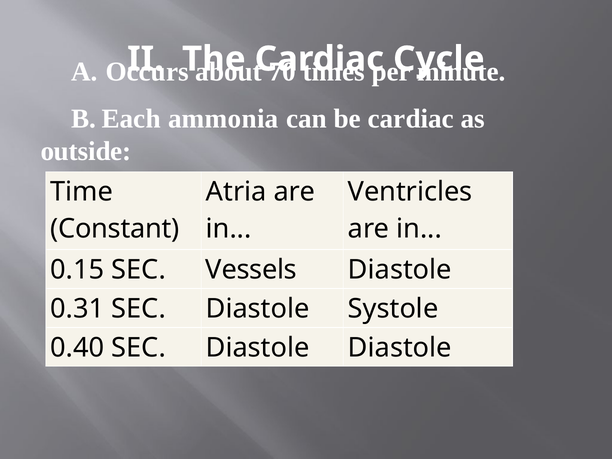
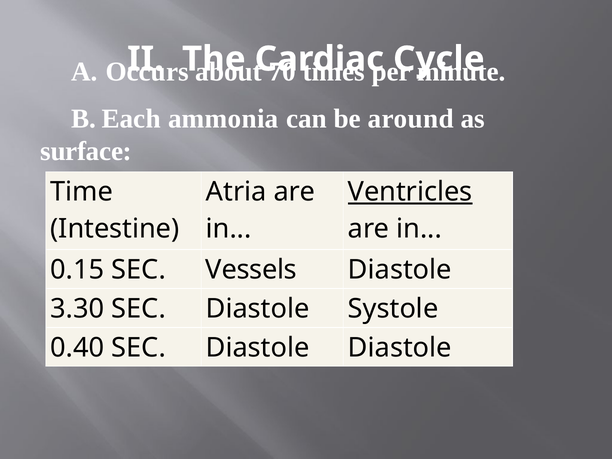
be cardiac: cardiac -> around
outside: outside -> surface
Ventricles underline: none -> present
Constant: Constant -> Intestine
0.31: 0.31 -> 3.30
